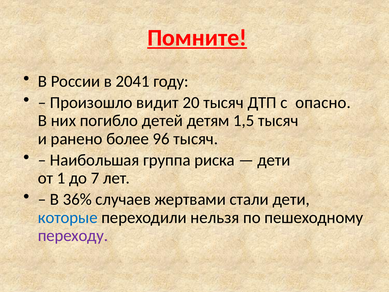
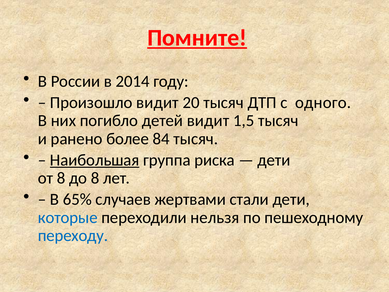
2041: 2041 -> 2014
опасно: опасно -> одного
детей детям: детям -> видит
96: 96 -> 84
Наибольшая underline: none -> present
от 1: 1 -> 8
до 7: 7 -> 8
36%: 36% -> 65%
переходу colour: purple -> blue
